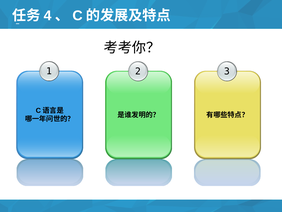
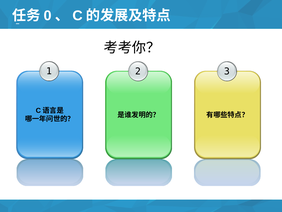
4: 4 -> 0
